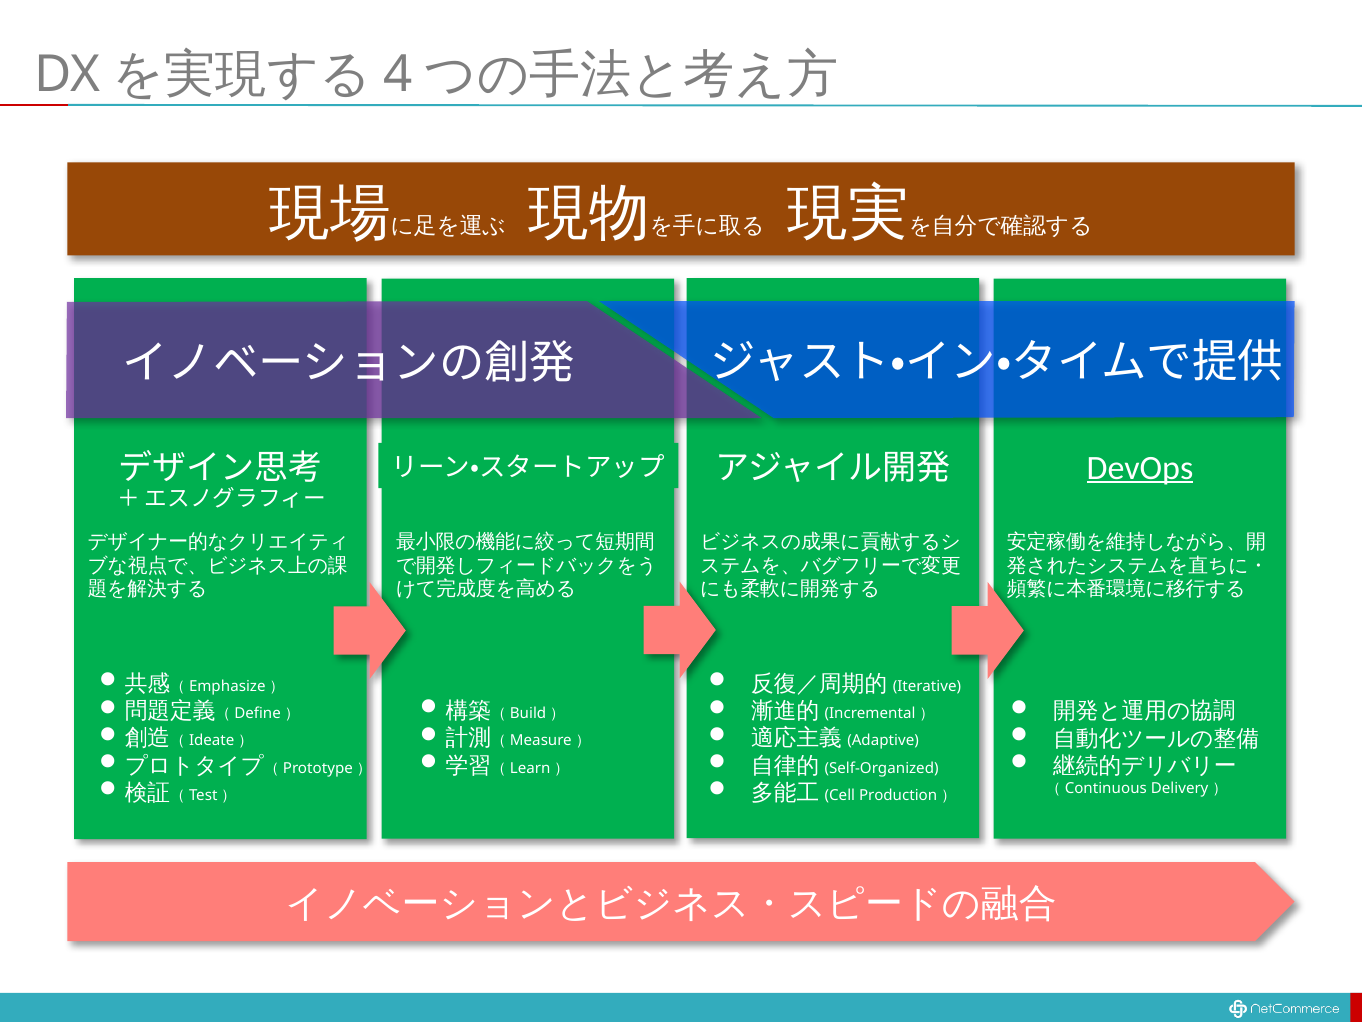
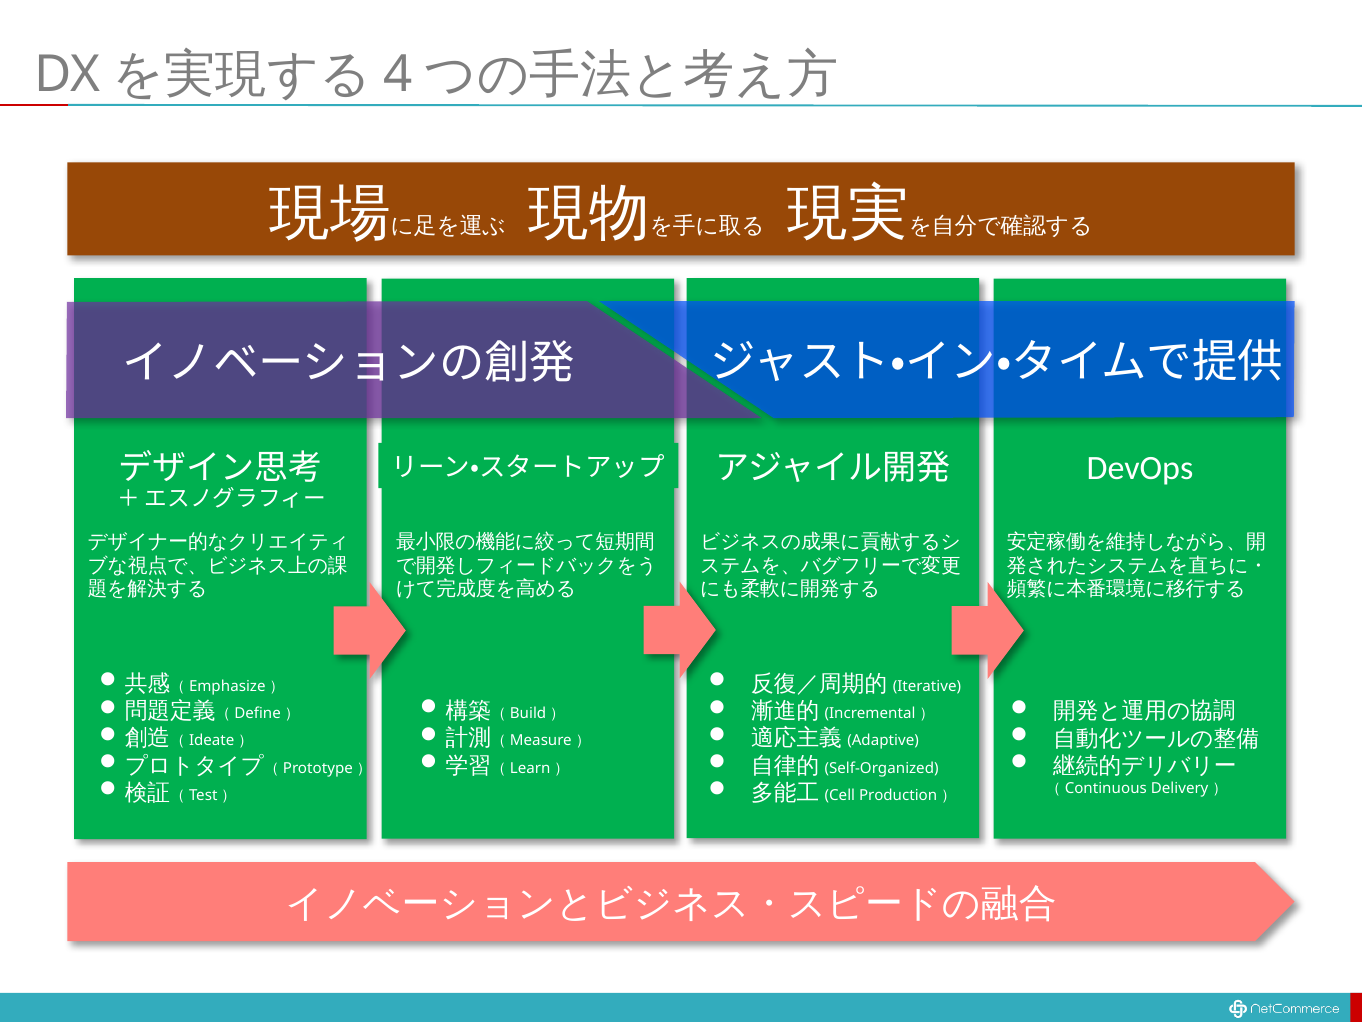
DevOps underline: present -> none
